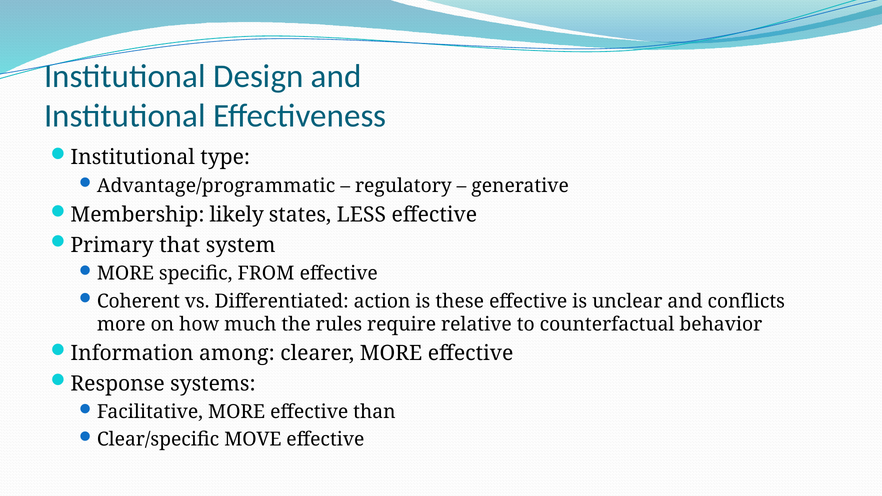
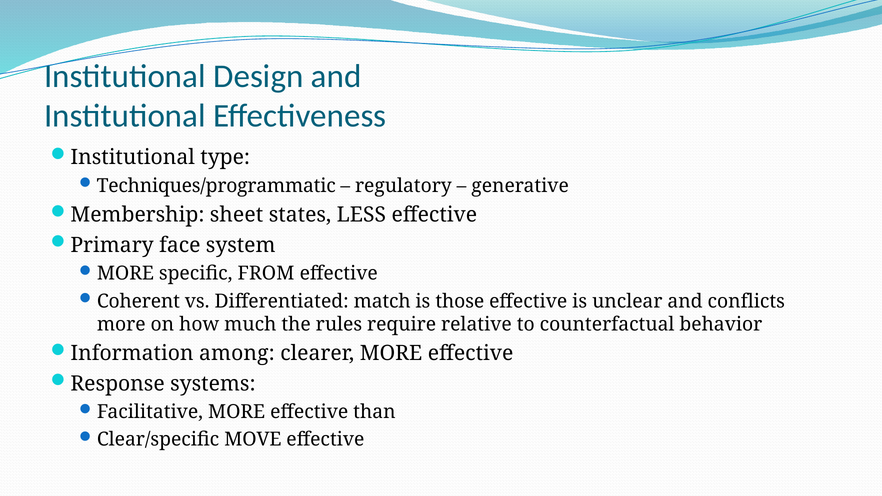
Advantage/programmatic: Advantage/programmatic -> Techniques/programmatic
likely: likely -> sheet
that: that -> face
action: action -> match
these: these -> those
